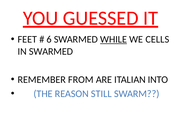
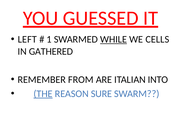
FEET: FEET -> LEFT
6: 6 -> 1
IN SWARMED: SWARMED -> GATHERED
THE underline: none -> present
STILL: STILL -> SURE
